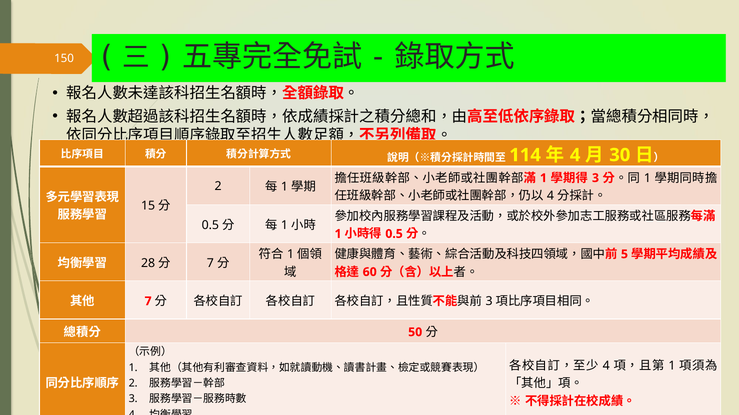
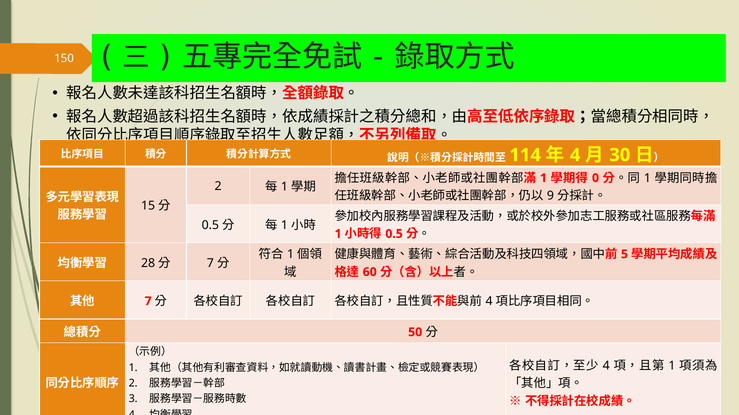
3 at (596, 178): 3 -> 0
4 at (550, 196): 4 -> 9
3 at (489, 302): 3 -> 4
